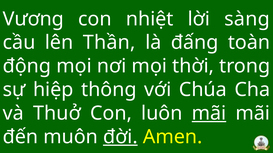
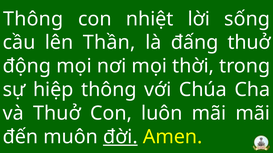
Vương at (33, 19): Vương -> Thông
sàng: sàng -> sống
đấng toàn: toàn -> thuở
mãi at (209, 114) underline: present -> none
